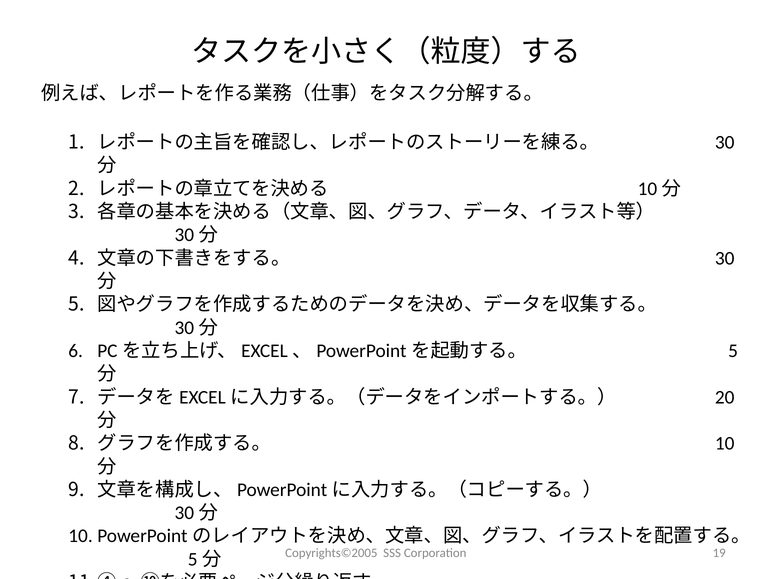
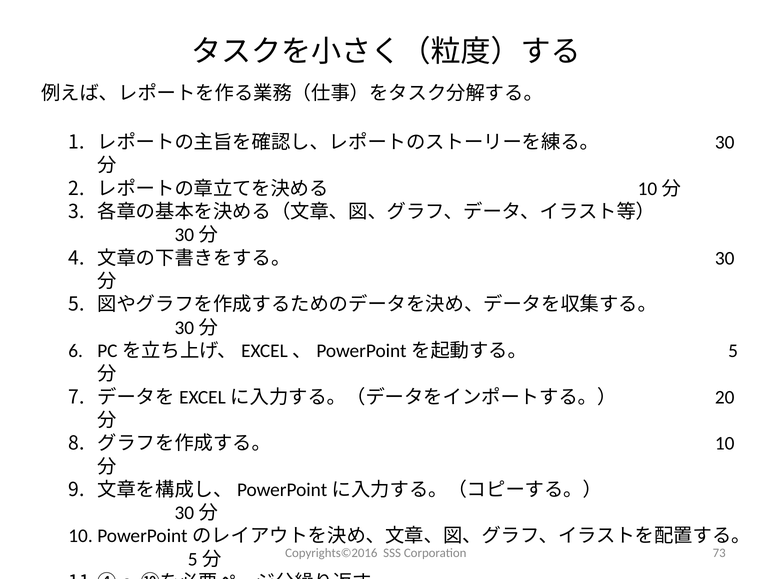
Copyrights©2005: Copyrights©2005 -> Copyrights©2016
19: 19 -> 73
